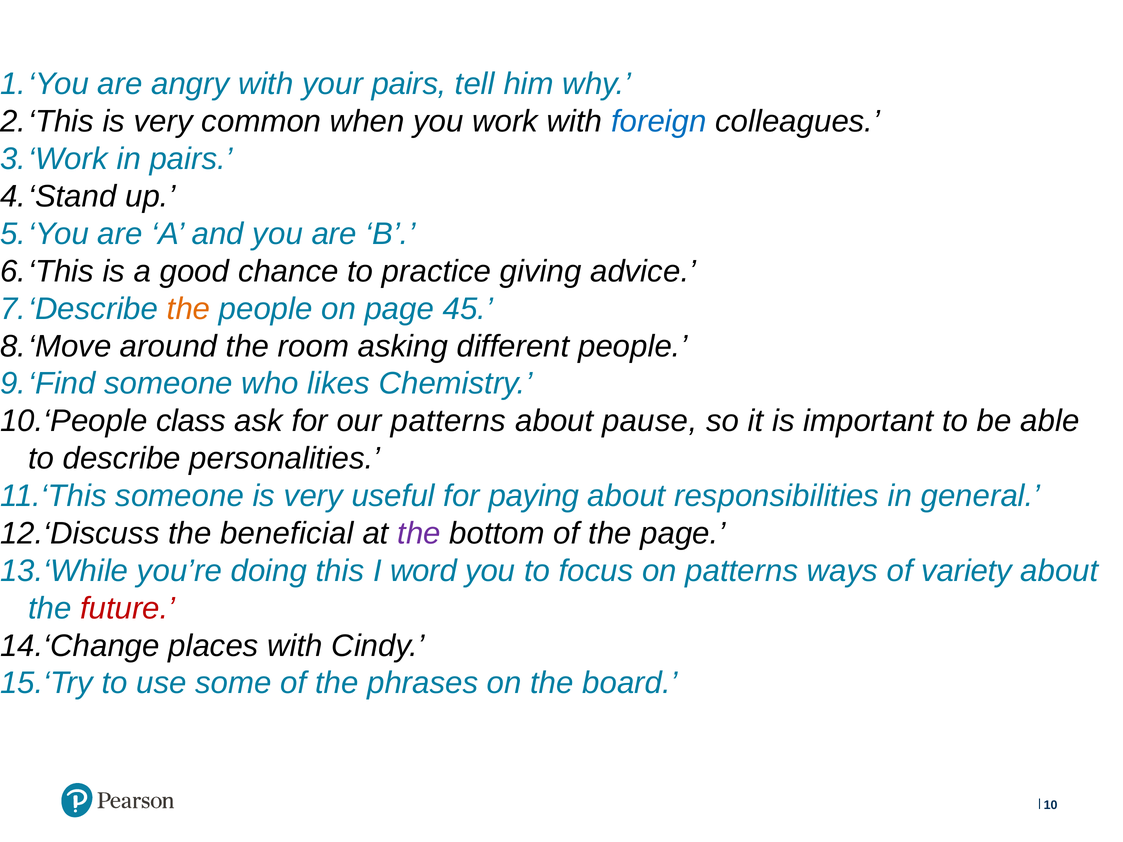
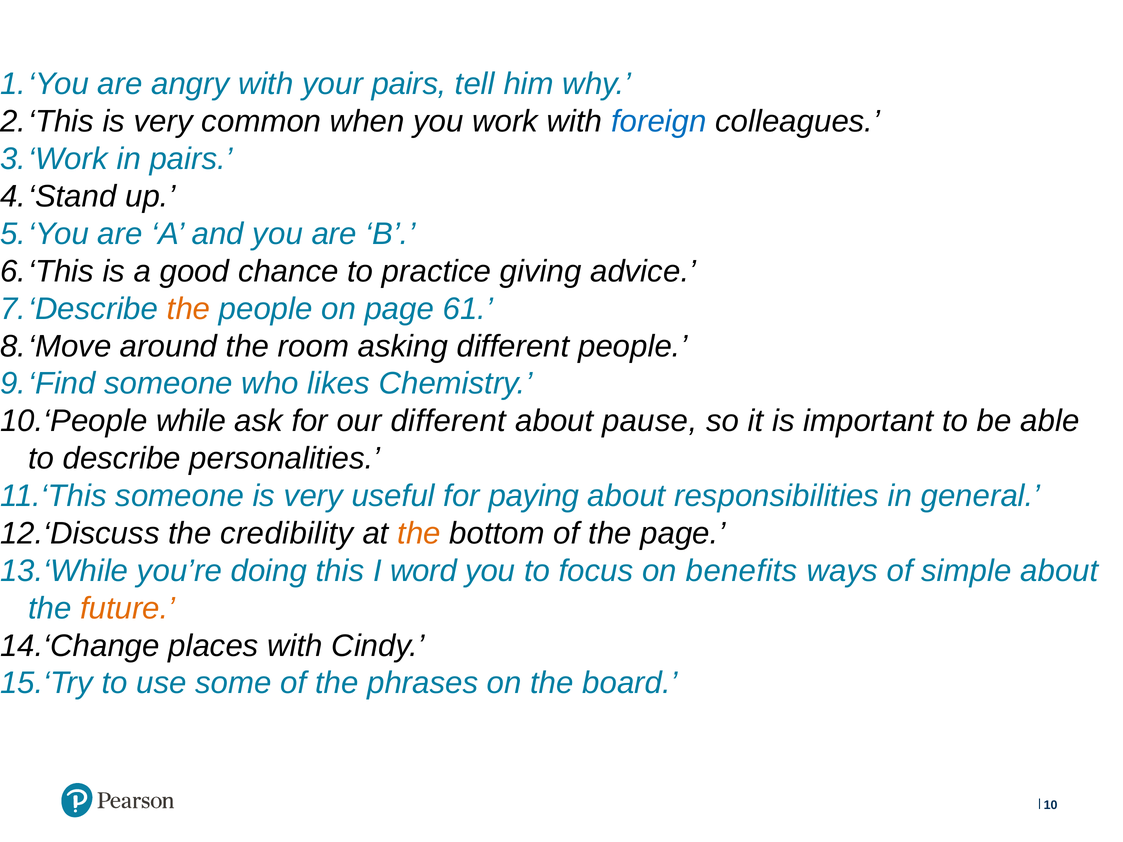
45: 45 -> 61
class: class -> while
our patterns: patterns -> different
beneficial: beneficial -> credibility
the at (419, 534) colour: purple -> orange
on patterns: patterns -> benefits
variety: variety -> simple
future colour: red -> orange
